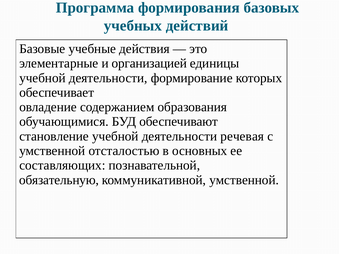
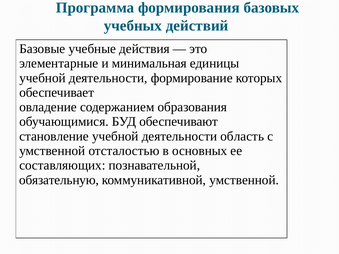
организацией: организацией -> минимальная
речевая: речевая -> область
